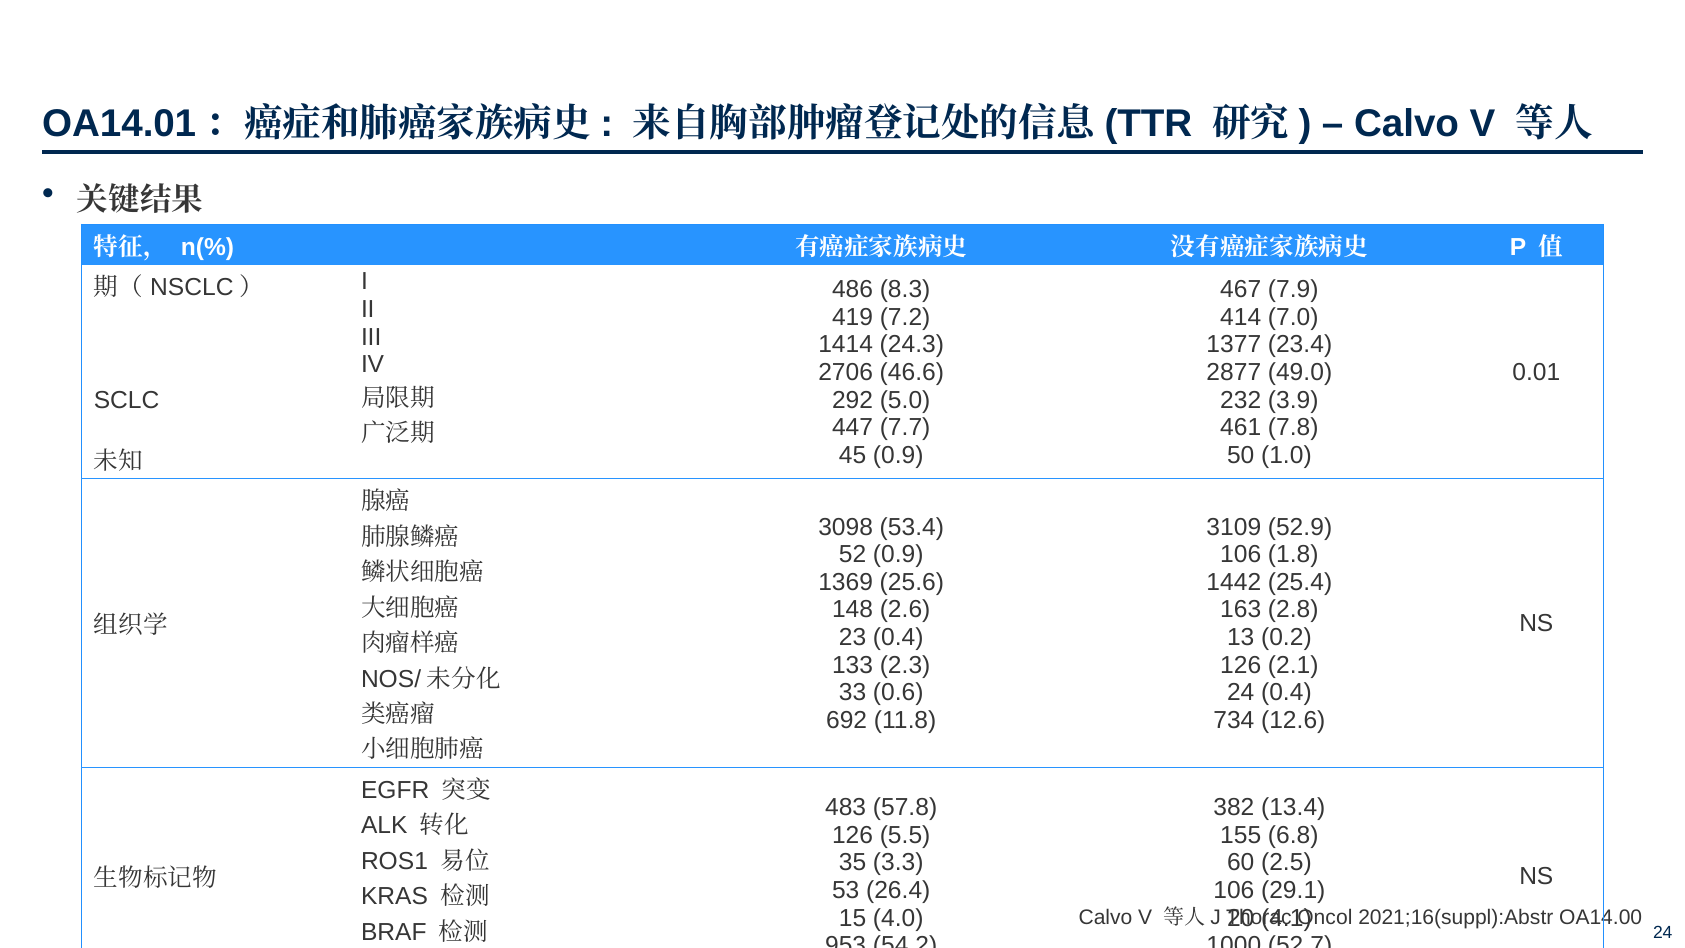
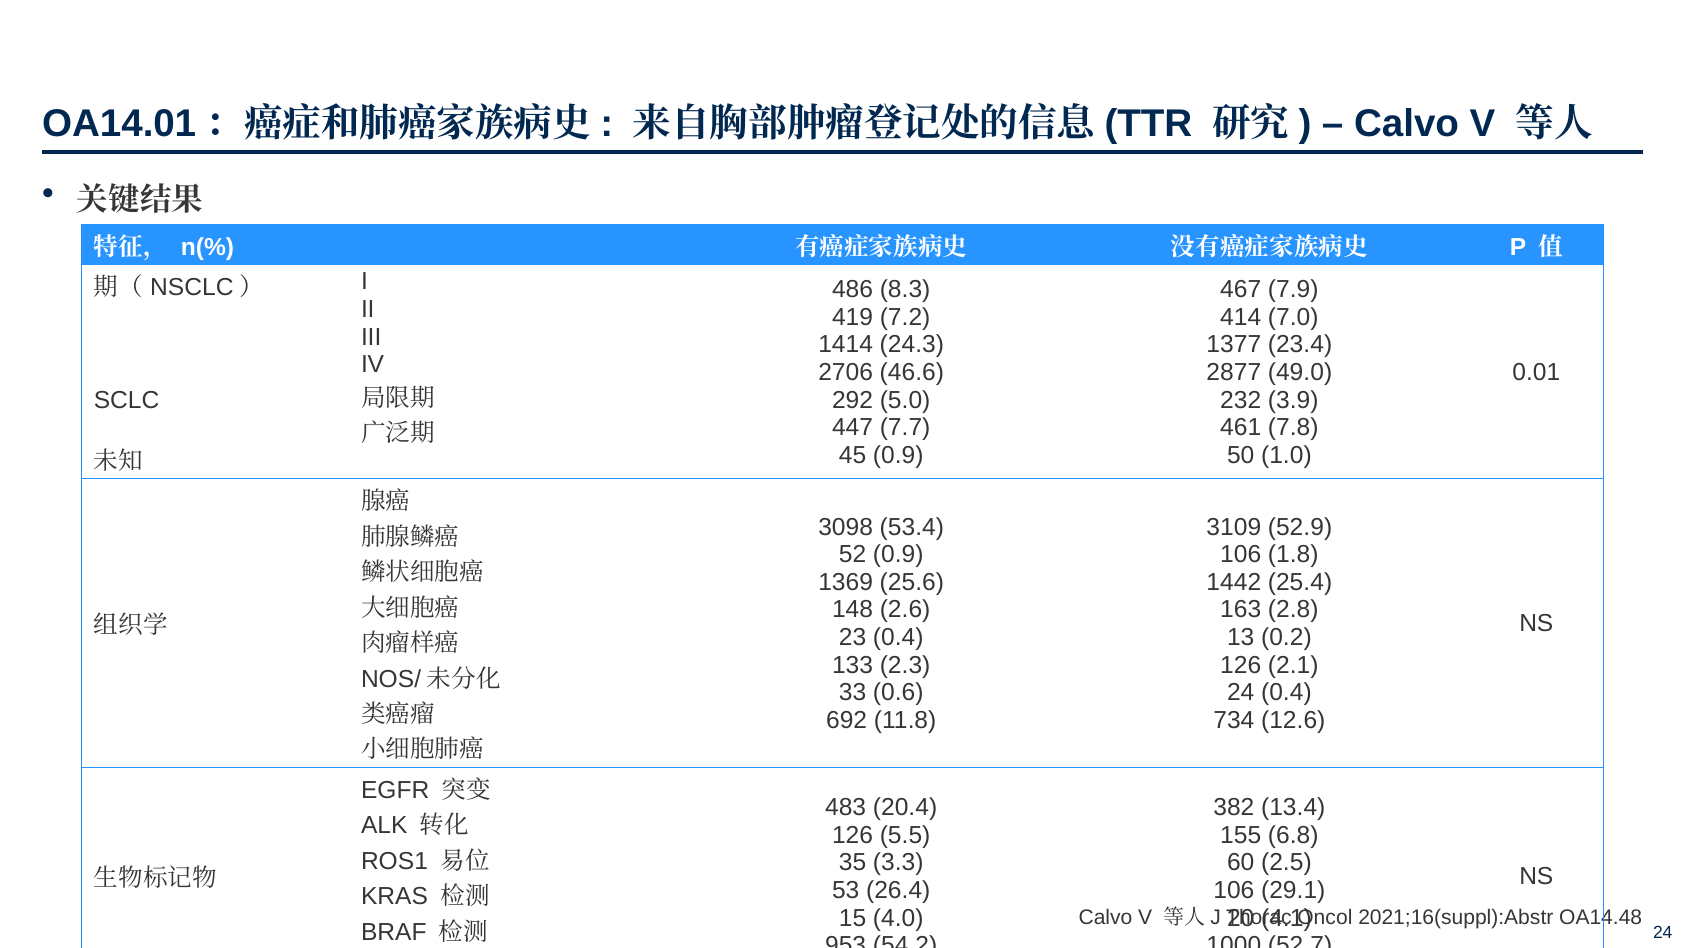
57.8: 57.8 -> 20.4
OA14.00: OA14.00 -> OA14.48
